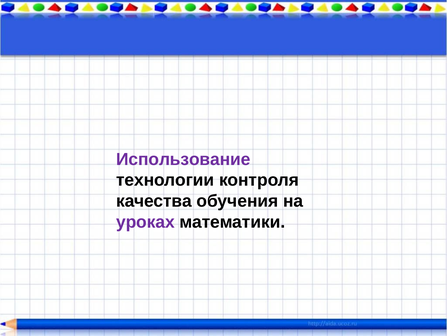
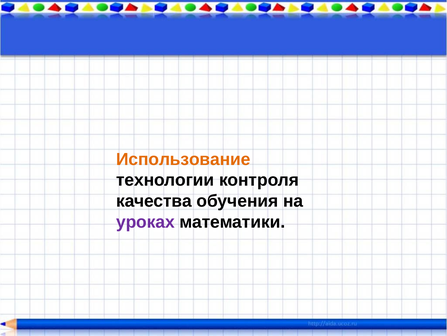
Использование colour: purple -> orange
